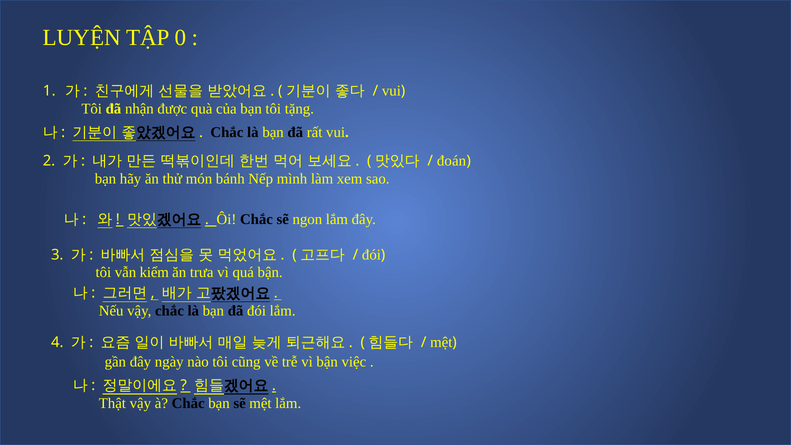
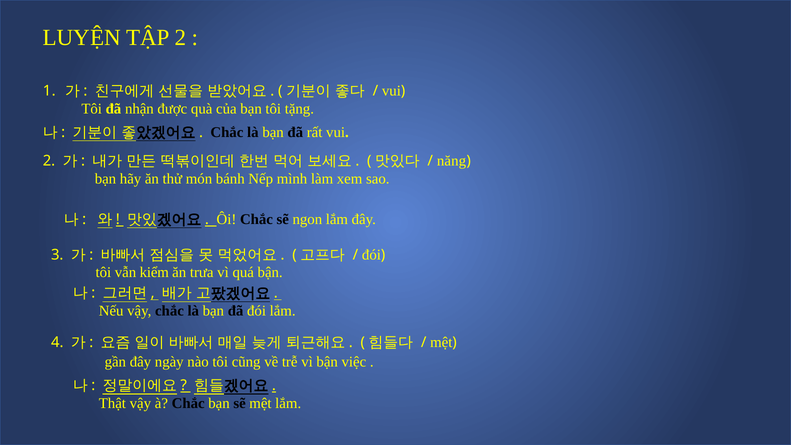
TẬP 0: 0 -> 2
đoán: đoán -> năng
